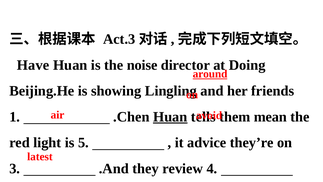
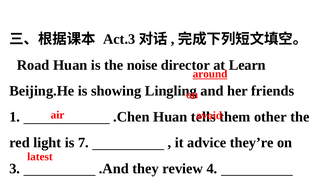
Have: Have -> Road
Doing: Doing -> Learn
Huan at (170, 117) underline: present -> none
mean: mean -> other
is 5: 5 -> 7
